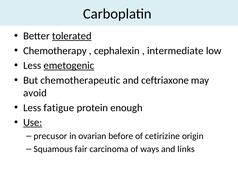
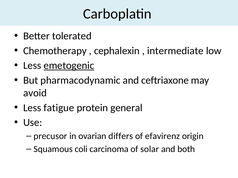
tolerated underline: present -> none
chemotherapeutic: chemotherapeutic -> pharmacodynamic
enough: enough -> general
Use underline: present -> none
before: before -> differs
cetirizine: cetirizine -> efavirenz
fair: fair -> coli
ways: ways -> solar
links: links -> both
